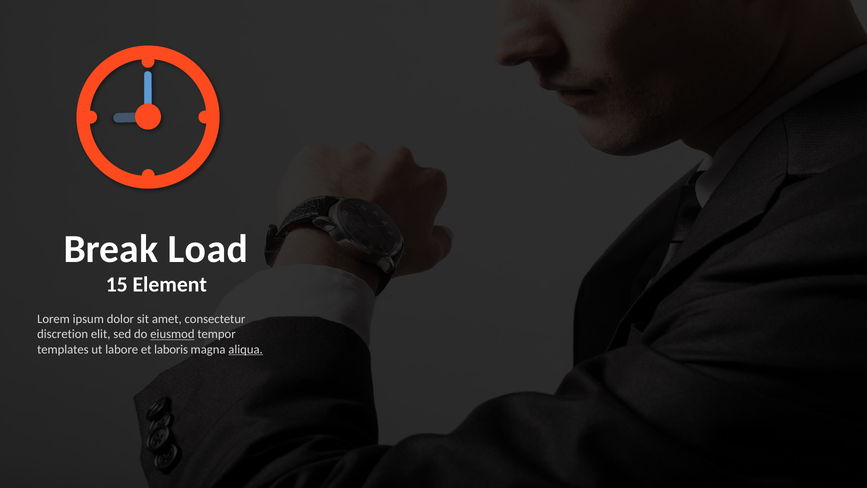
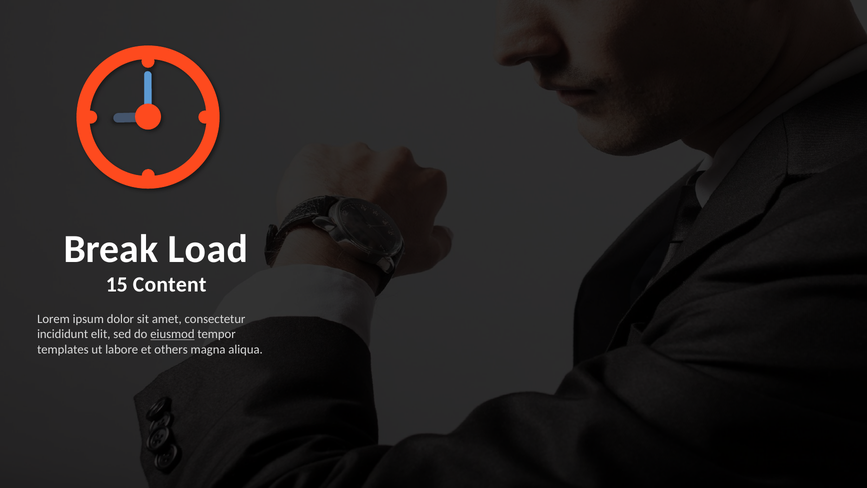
Element: Element -> Content
discretion: discretion -> incididunt
laboris: laboris -> others
aliqua underline: present -> none
